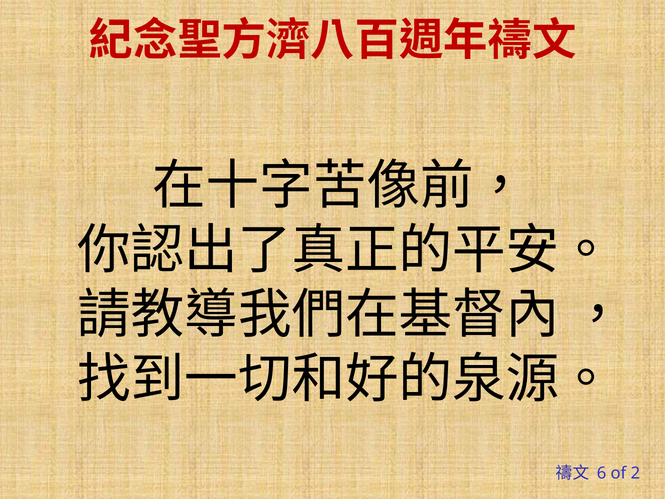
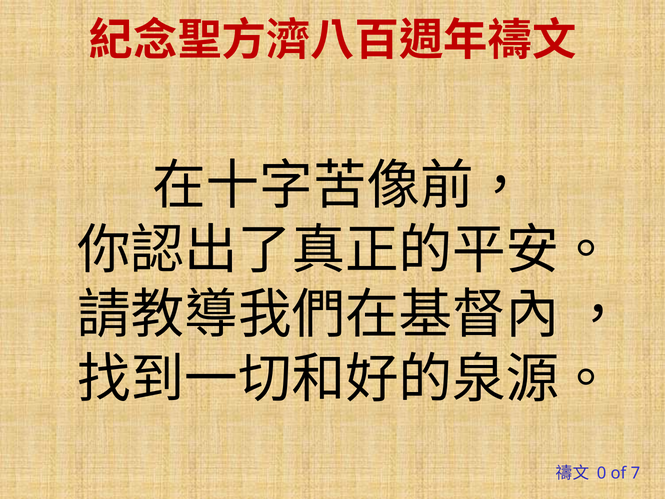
6: 6 -> 0
2: 2 -> 7
